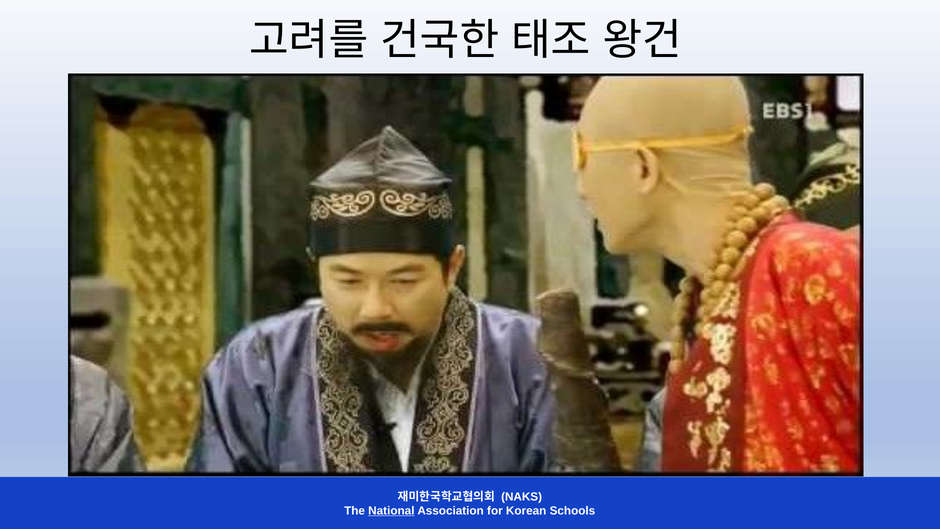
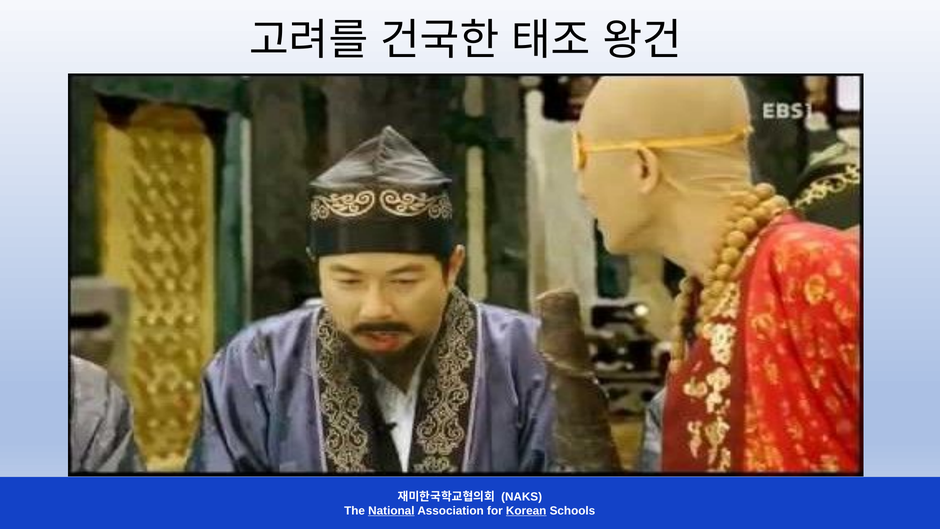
Korean underline: none -> present
